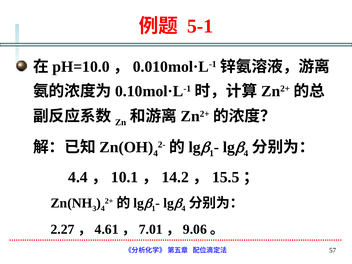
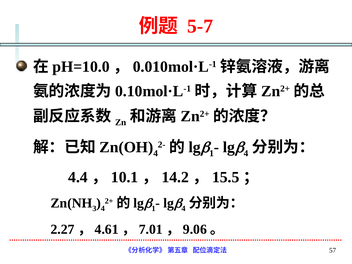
5-1: 5-1 -> 5-7
